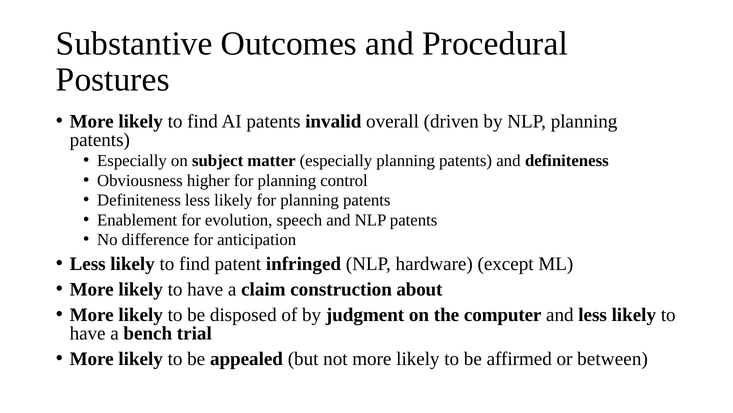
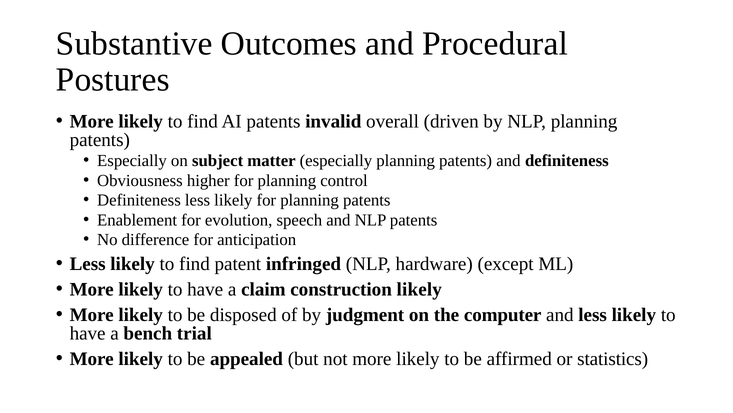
construction about: about -> likely
between: between -> statistics
